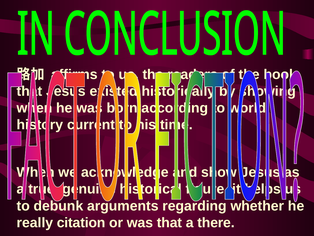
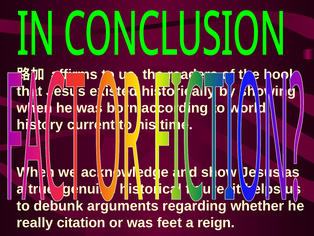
was that: that -> feet
there: there -> reign
